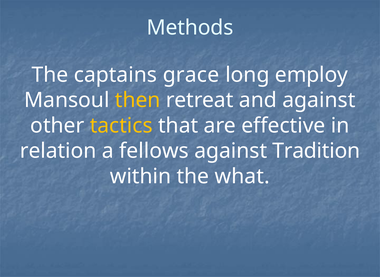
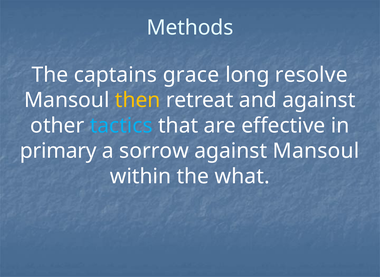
employ: employ -> resolve
tactics colour: yellow -> light blue
relation: relation -> primary
fellows: fellows -> sorrow
against Tradition: Tradition -> Mansoul
